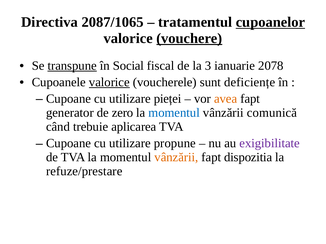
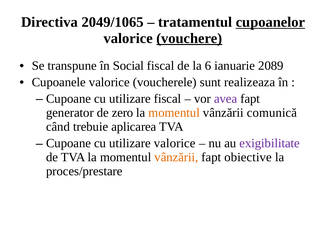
2087/1065: 2087/1065 -> 2049/1065
transpune underline: present -> none
3: 3 -> 6
2078: 2078 -> 2089
valorice at (109, 82) underline: present -> none
deficiențe: deficiențe -> realizeaza
utilizare pieței: pieței -> fiscal
avea colour: orange -> purple
momentul at (174, 113) colour: blue -> orange
utilizare propune: propune -> valorice
dispozitia: dispozitia -> obiective
refuze/prestare: refuze/prestare -> proces/prestare
